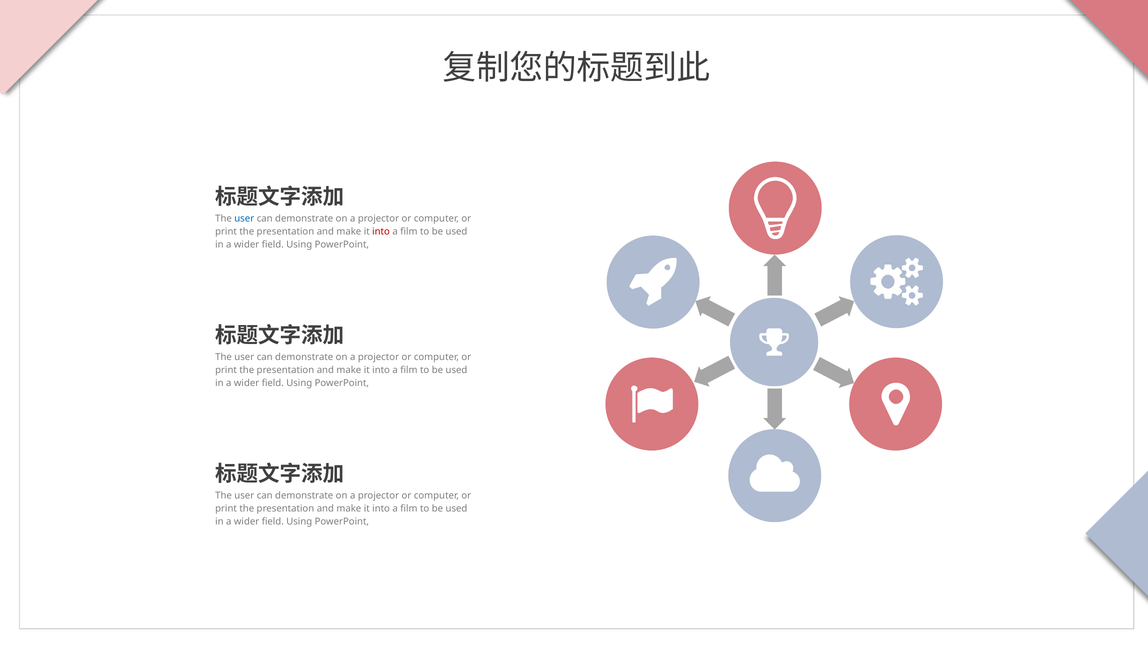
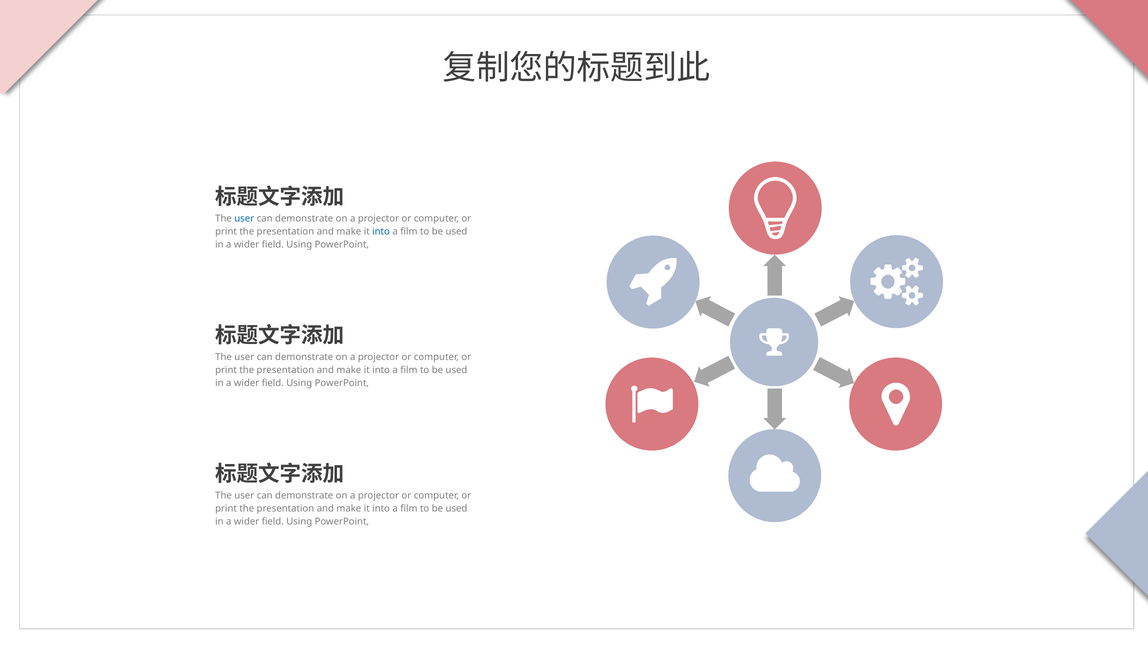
into at (381, 231) colour: red -> blue
